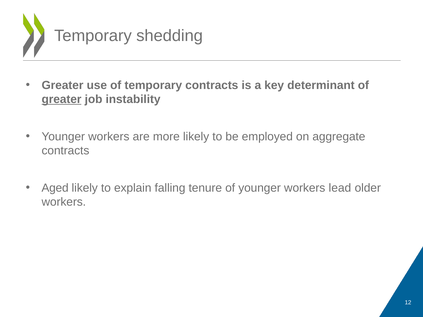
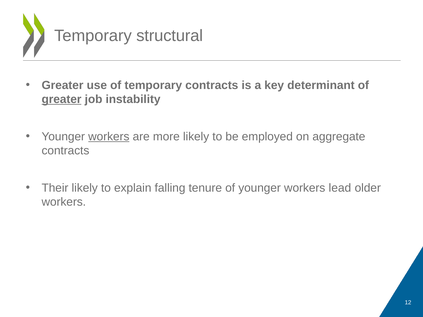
shedding: shedding -> structural
workers at (109, 137) underline: none -> present
Aged: Aged -> Their
